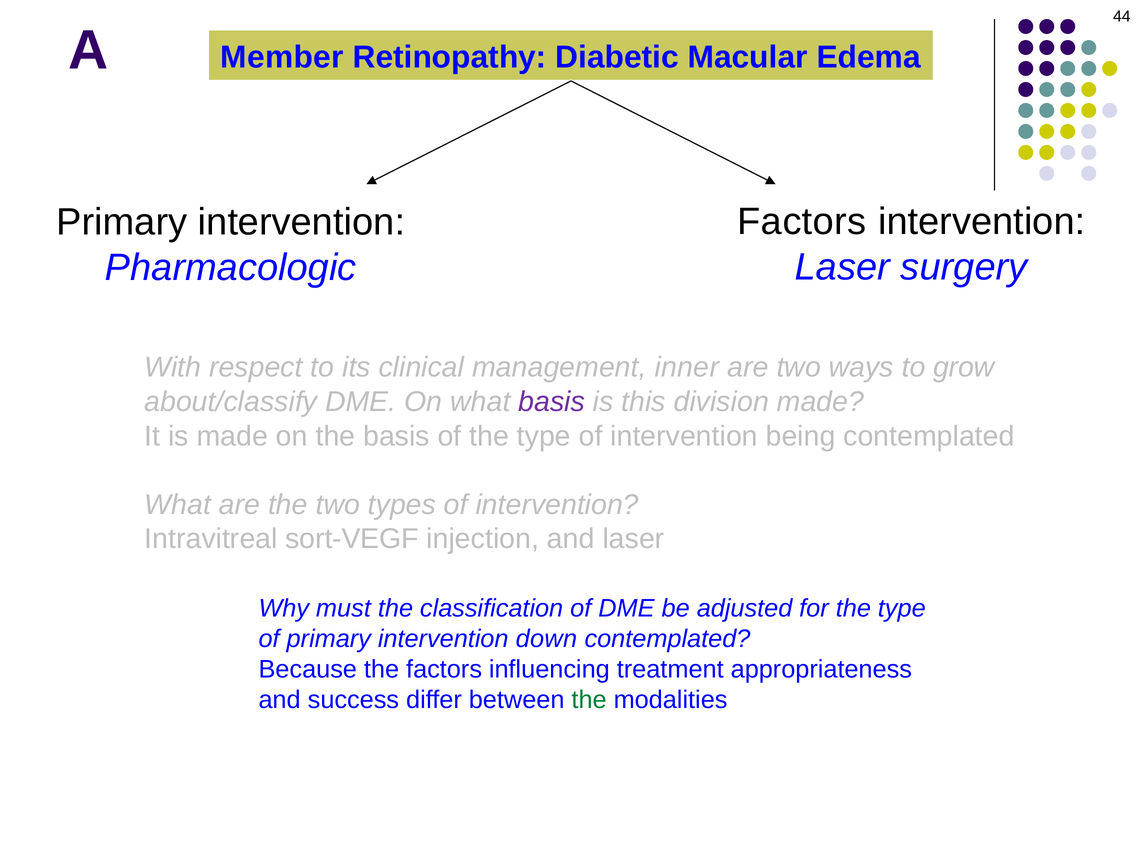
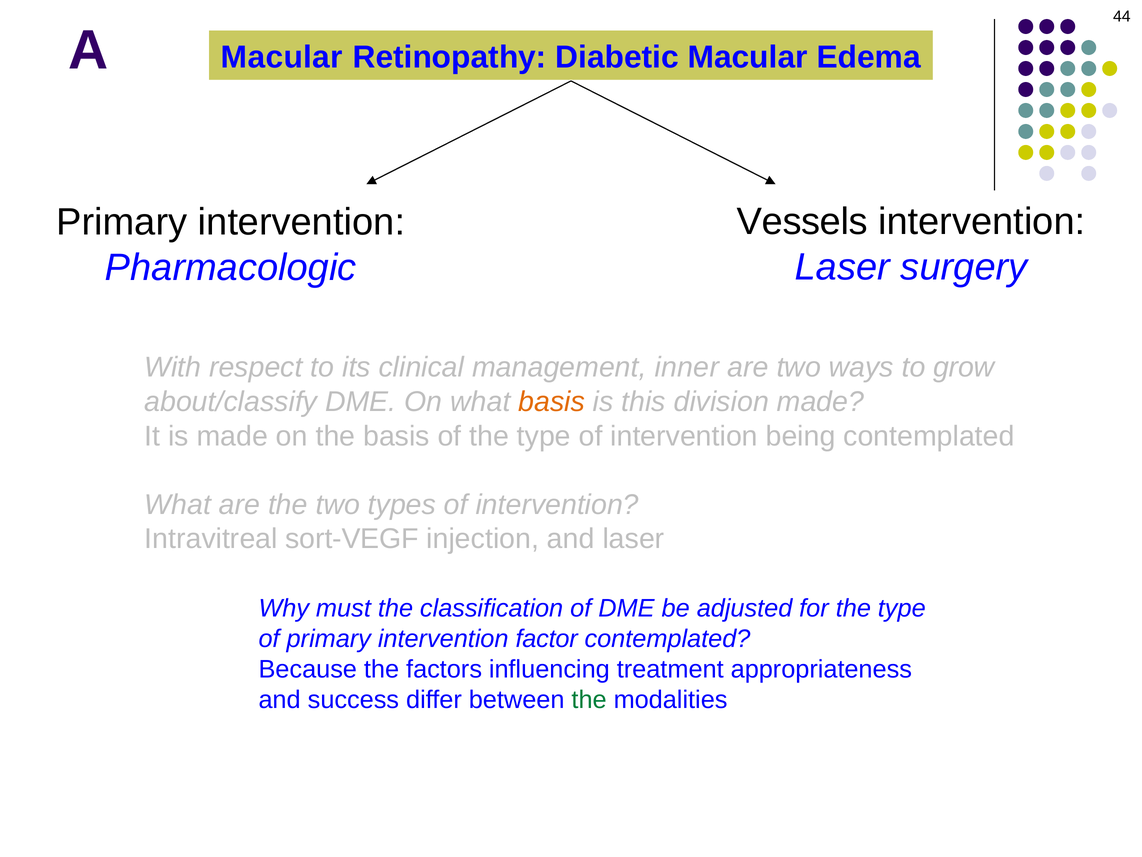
A Member: Member -> Macular
Factors at (802, 221): Factors -> Vessels
basis at (552, 402) colour: purple -> orange
down: down -> factor
